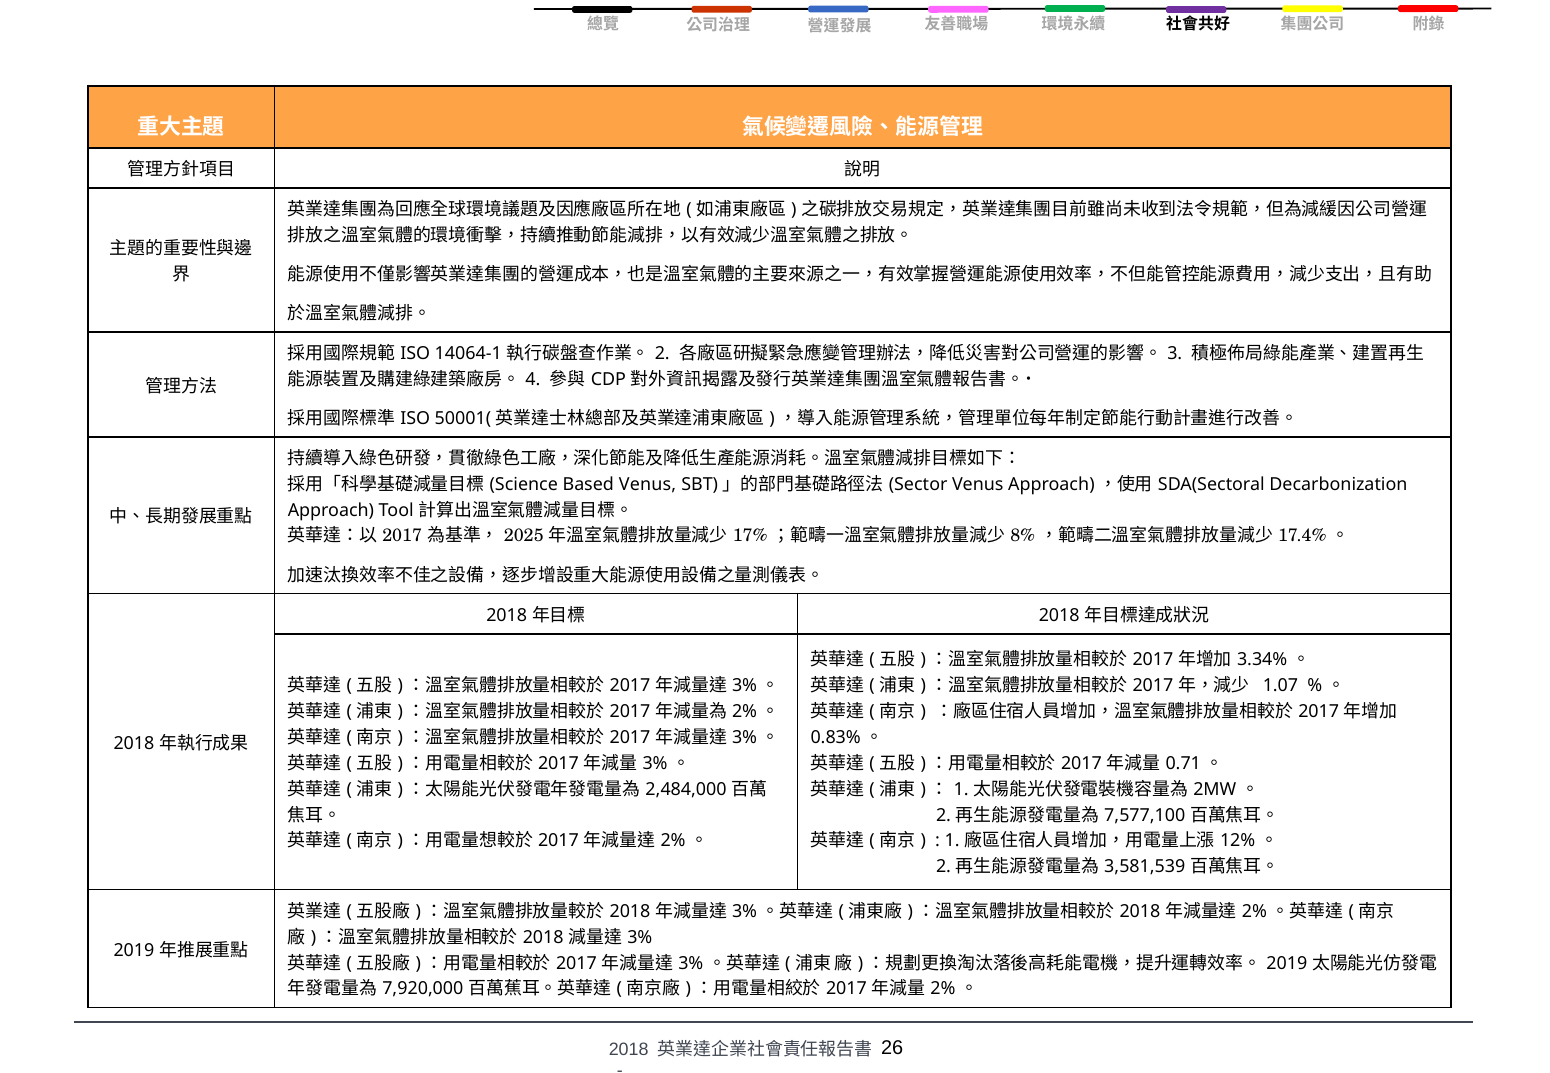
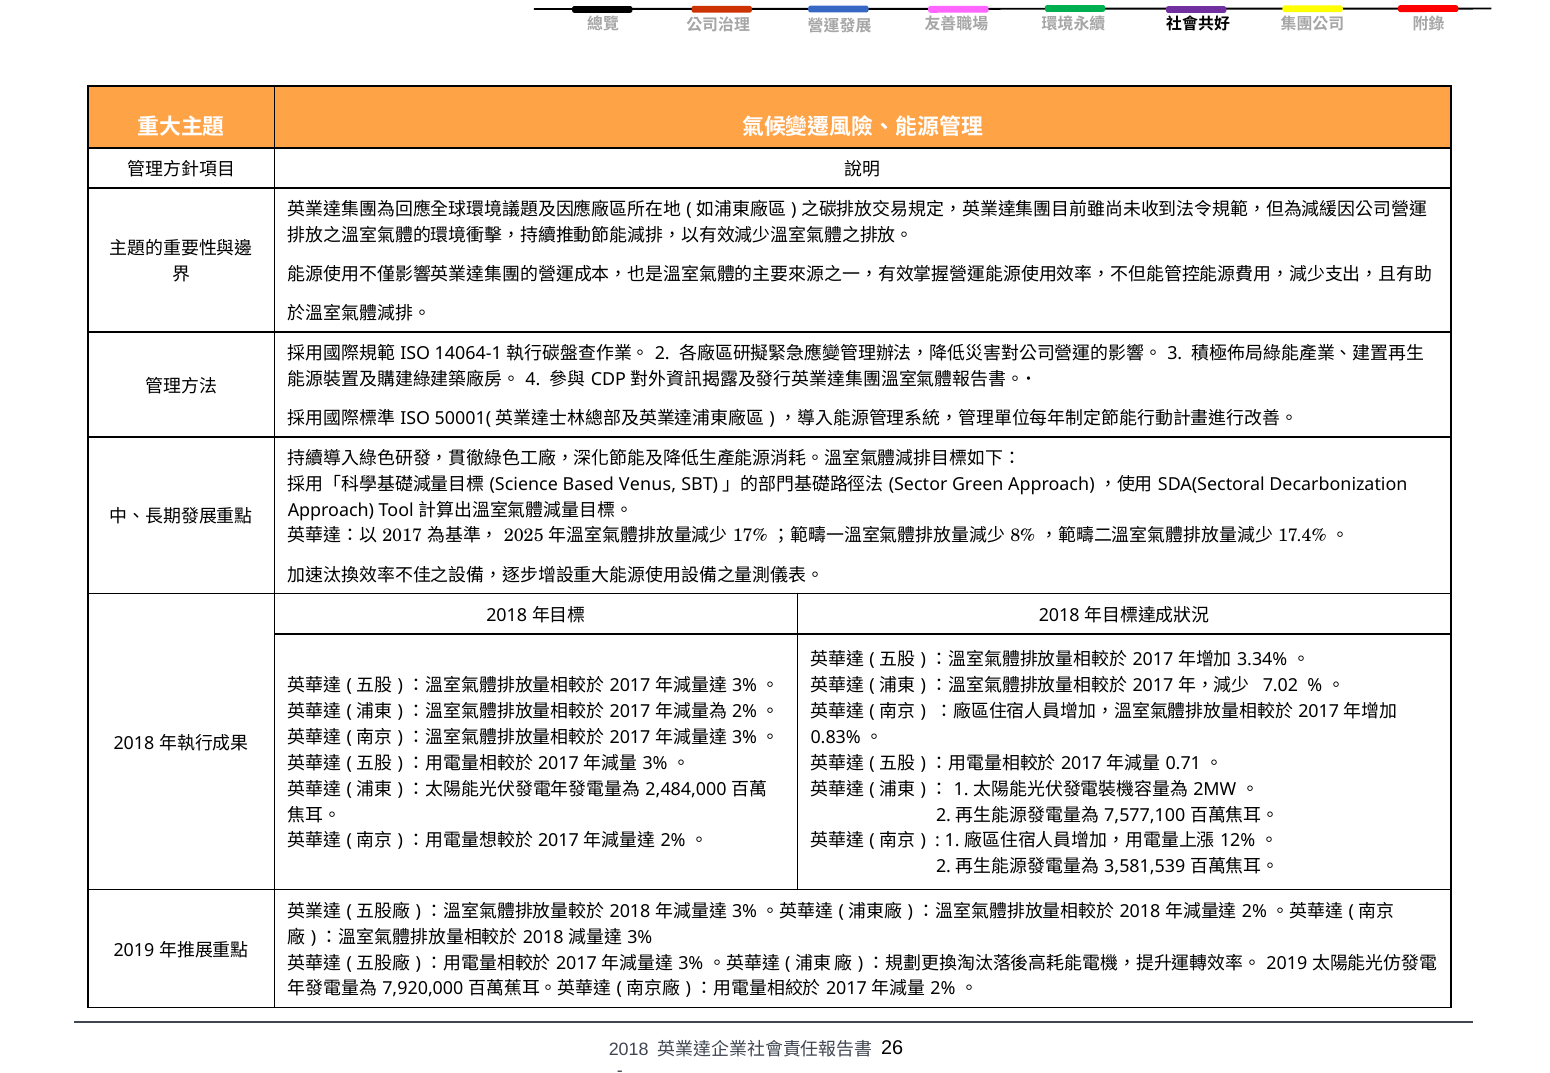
Venus at (978, 485): Venus -> Green
1.07: 1.07 -> 7.02
